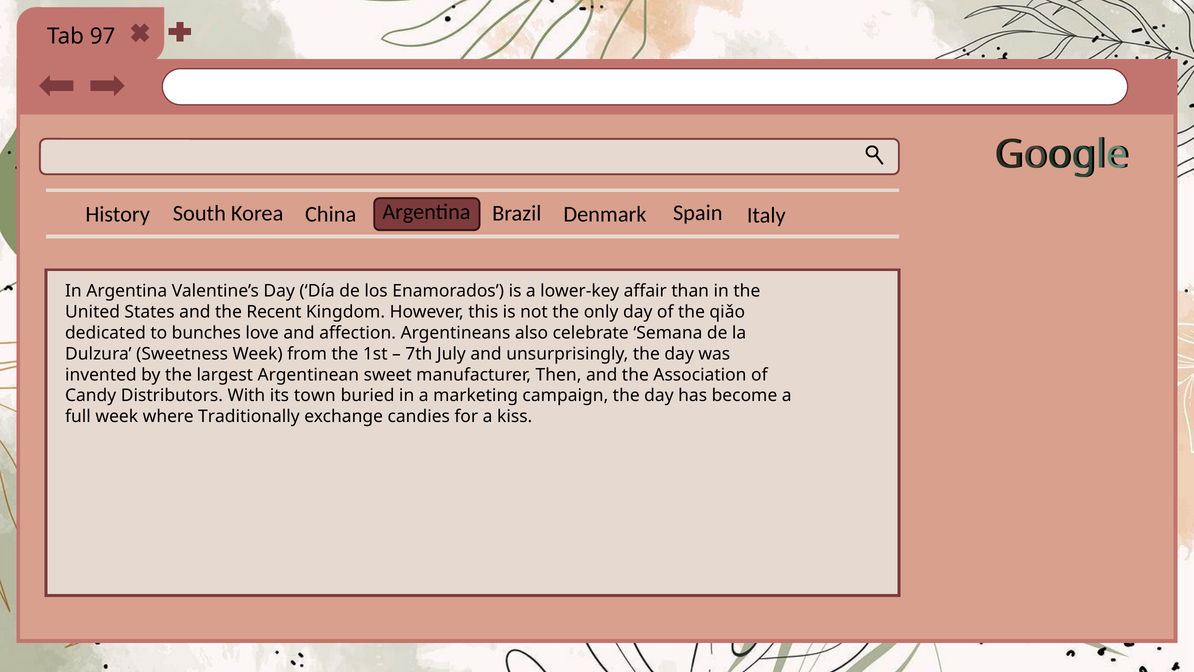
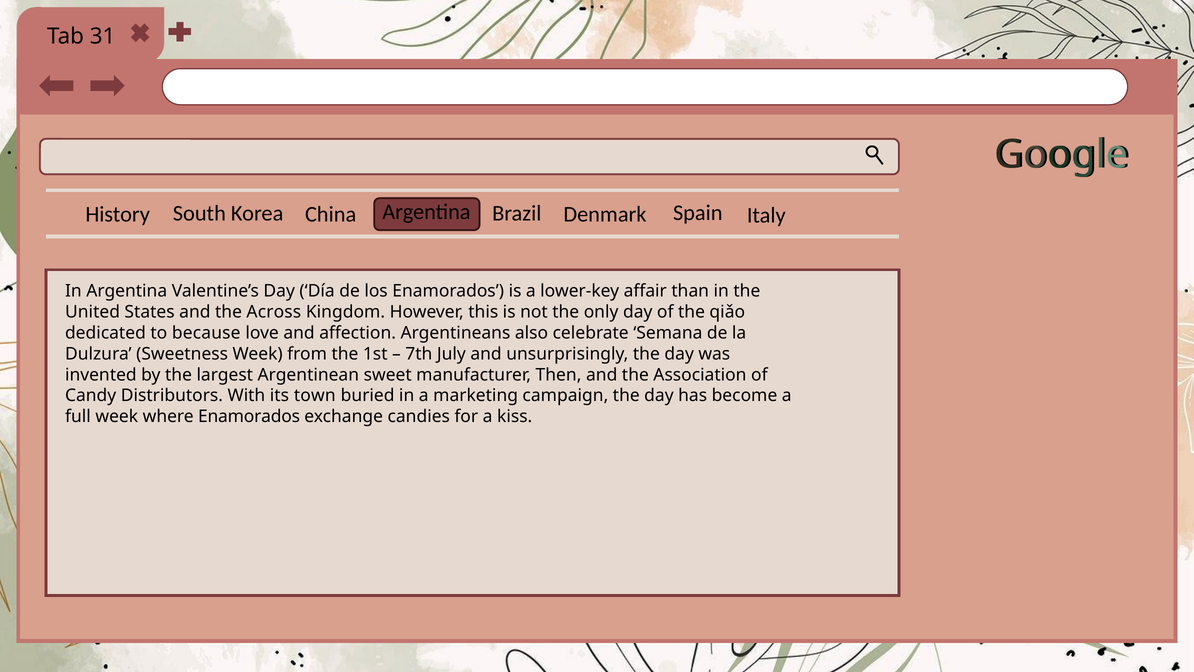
97: 97 -> 31
Recent: Recent -> Across
bunches: bunches -> because
where Traditionally: Traditionally -> Enamorados
